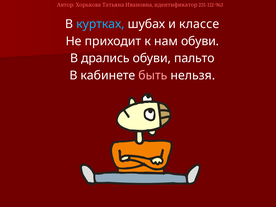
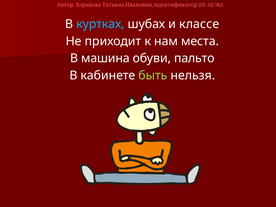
нам обуви: обуви -> места
дрались: дрались -> машина
быть colour: pink -> light green
